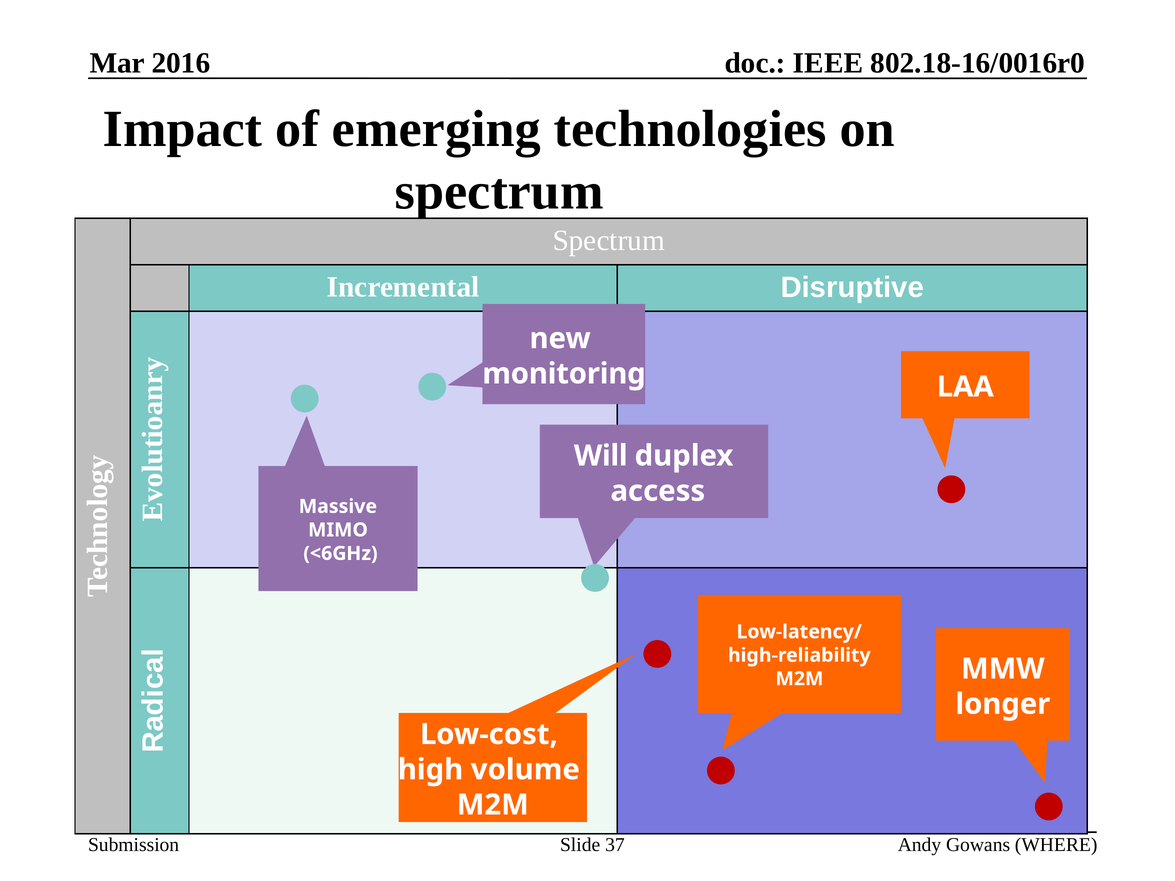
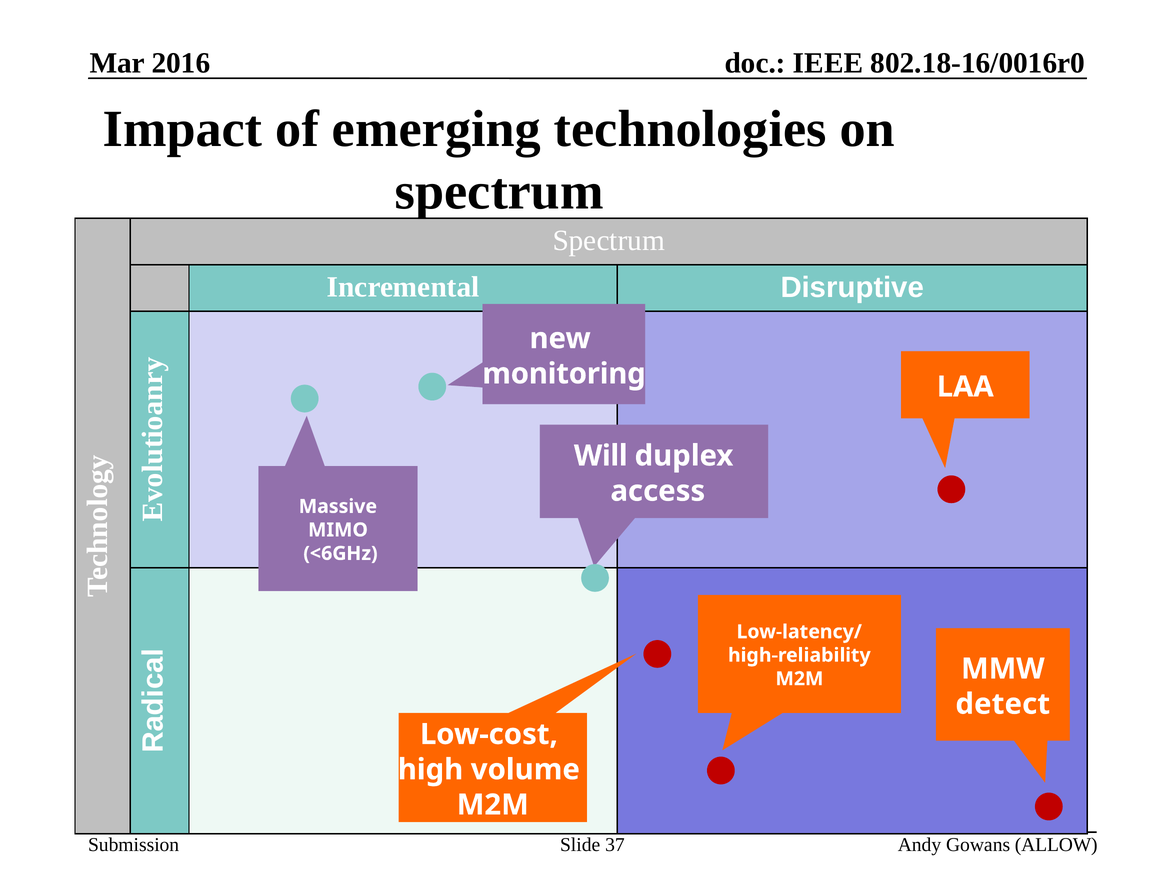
longer: longer -> detect
WHERE: WHERE -> ALLOW
